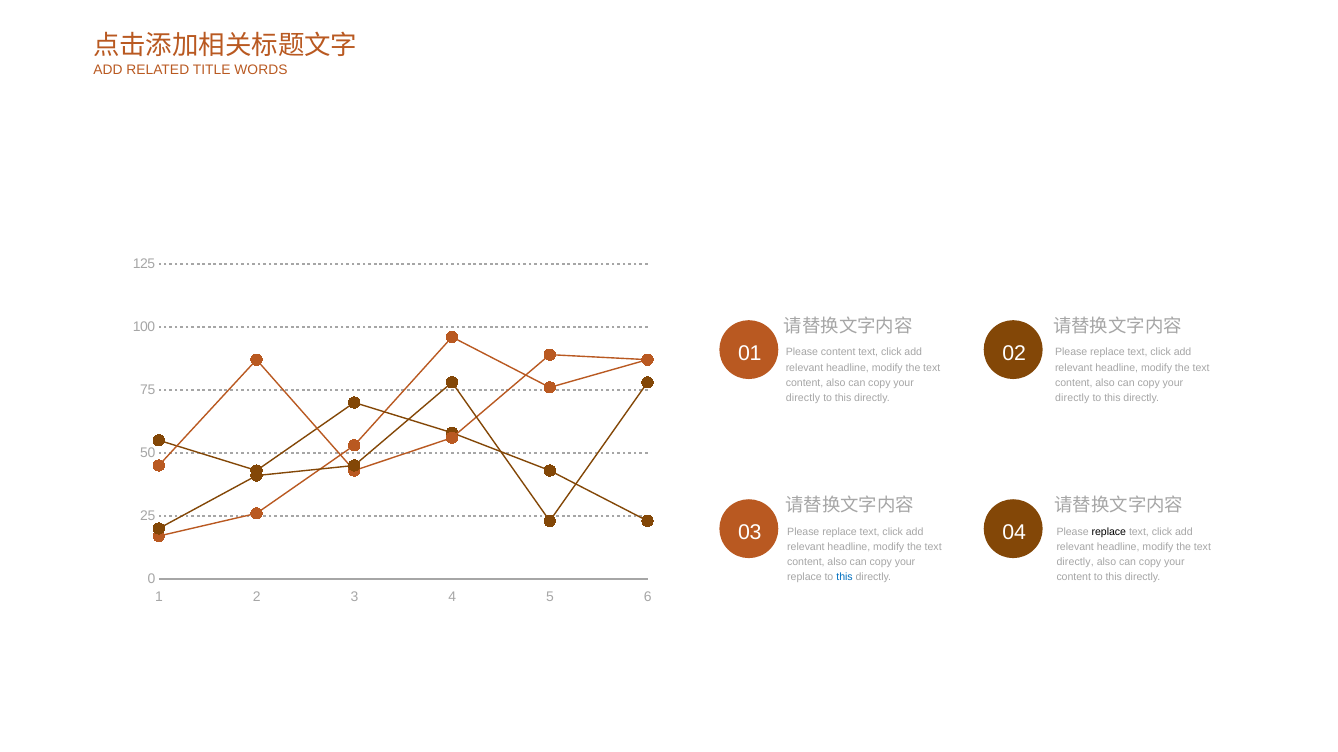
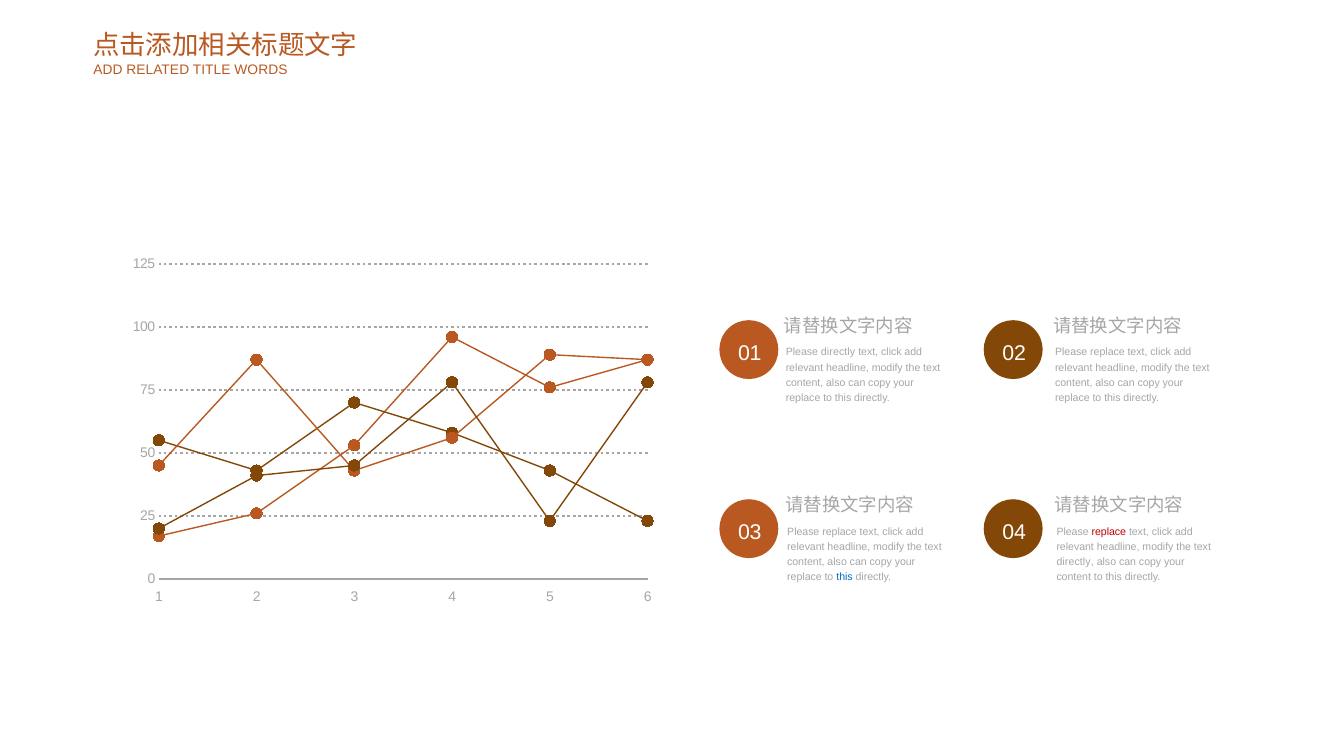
Please content: content -> directly
directly at (803, 398): directly -> replace
directly at (1072, 398): directly -> replace
replace at (1109, 532) colour: black -> red
